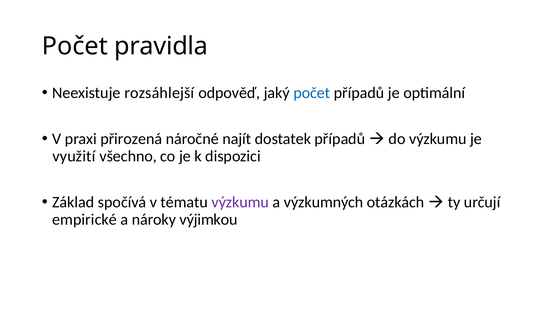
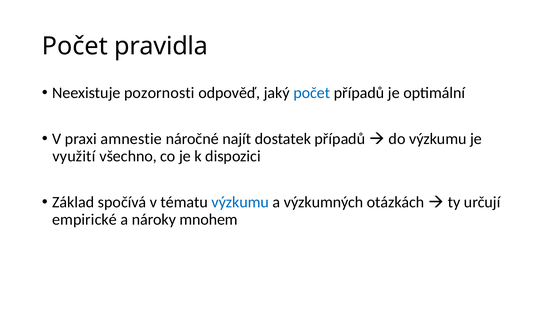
rozsáhlejší: rozsáhlejší -> pozornosti
přirozená: přirozená -> amnestie
výzkumu at (240, 203) colour: purple -> blue
výjimkou: výjimkou -> mnohem
